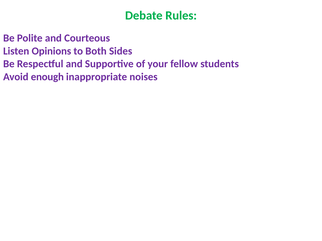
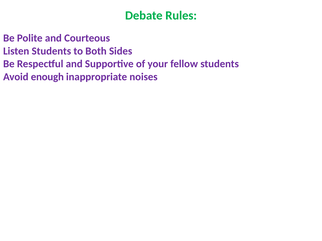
Listen Opinions: Opinions -> Students
